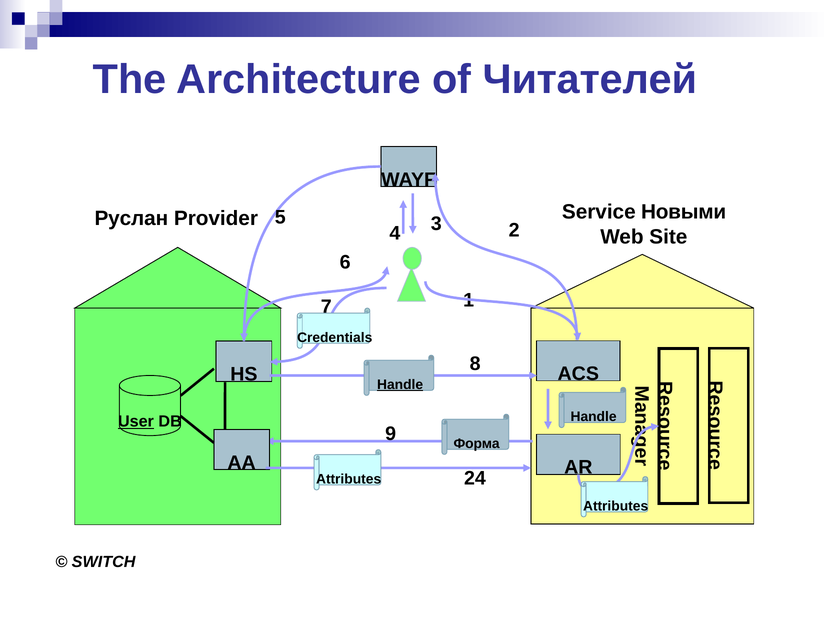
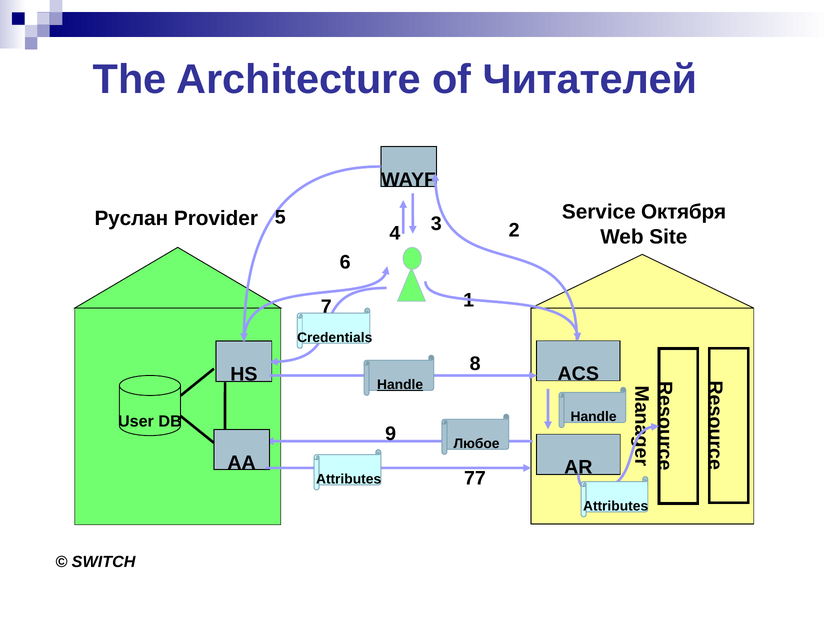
Новыми: Новыми -> Октября
User underline: present -> none
Форма: Форма -> Любое
24: 24 -> 77
